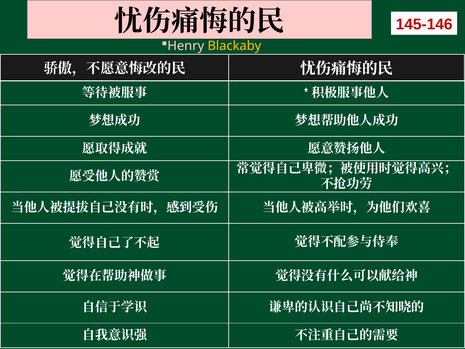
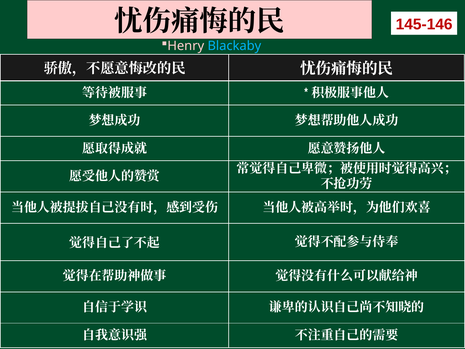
Blackaby colour: yellow -> light blue
